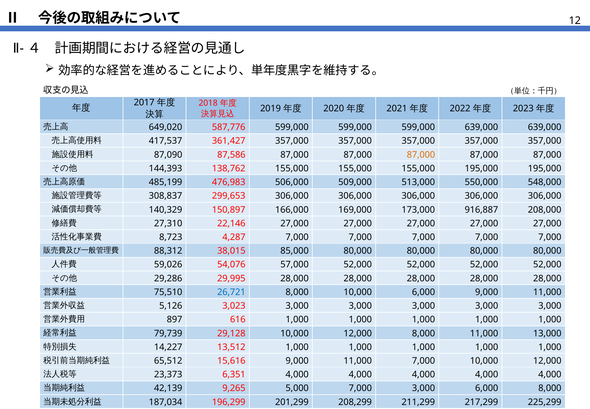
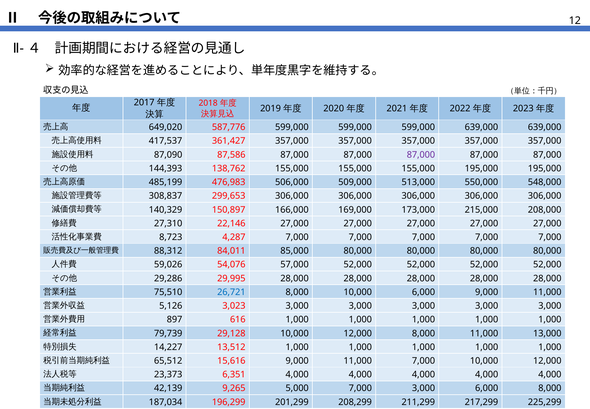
87,000 at (421, 155) colour: orange -> purple
916,887: 916,887 -> 215,000
38,015: 38,015 -> 84,011
